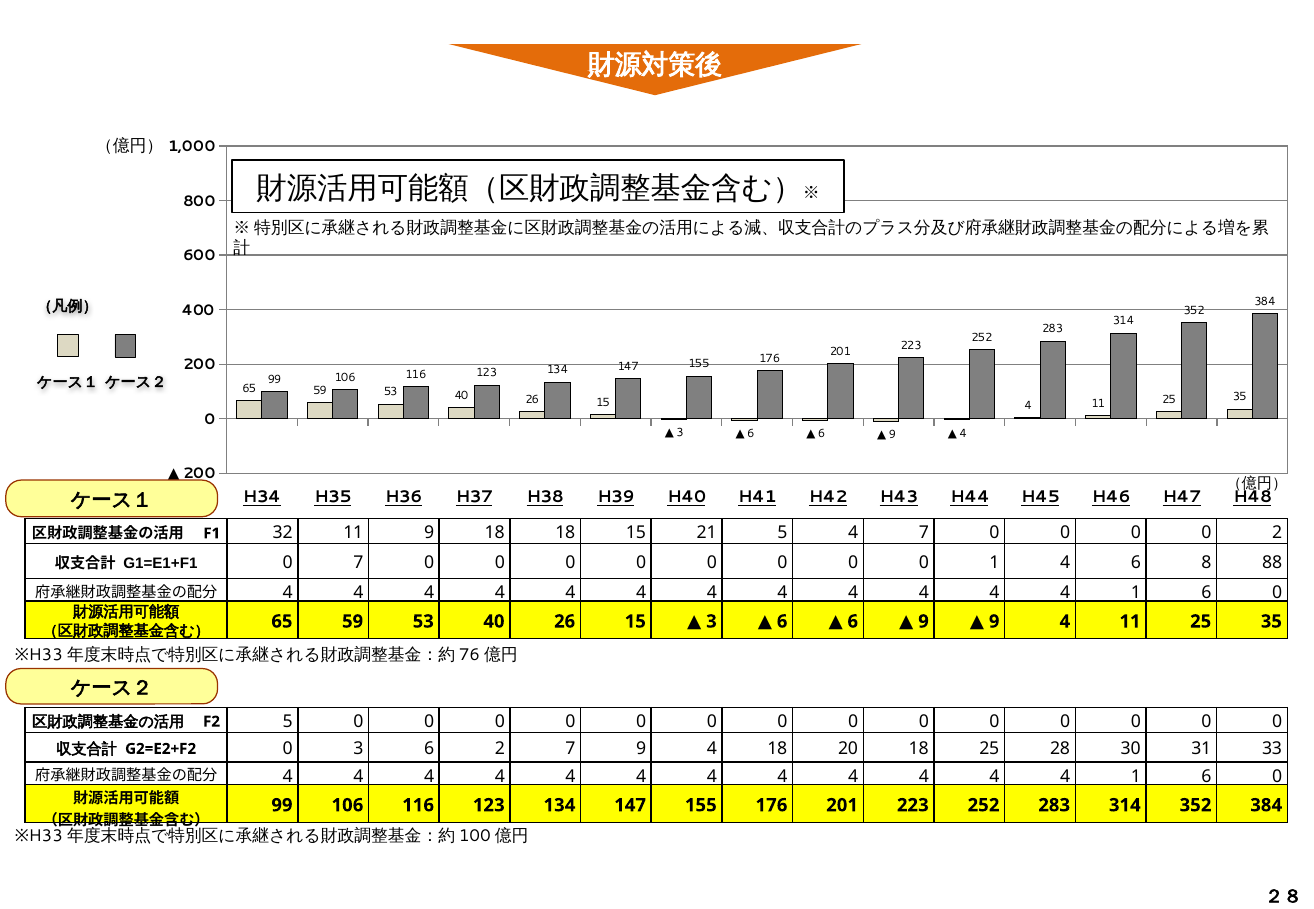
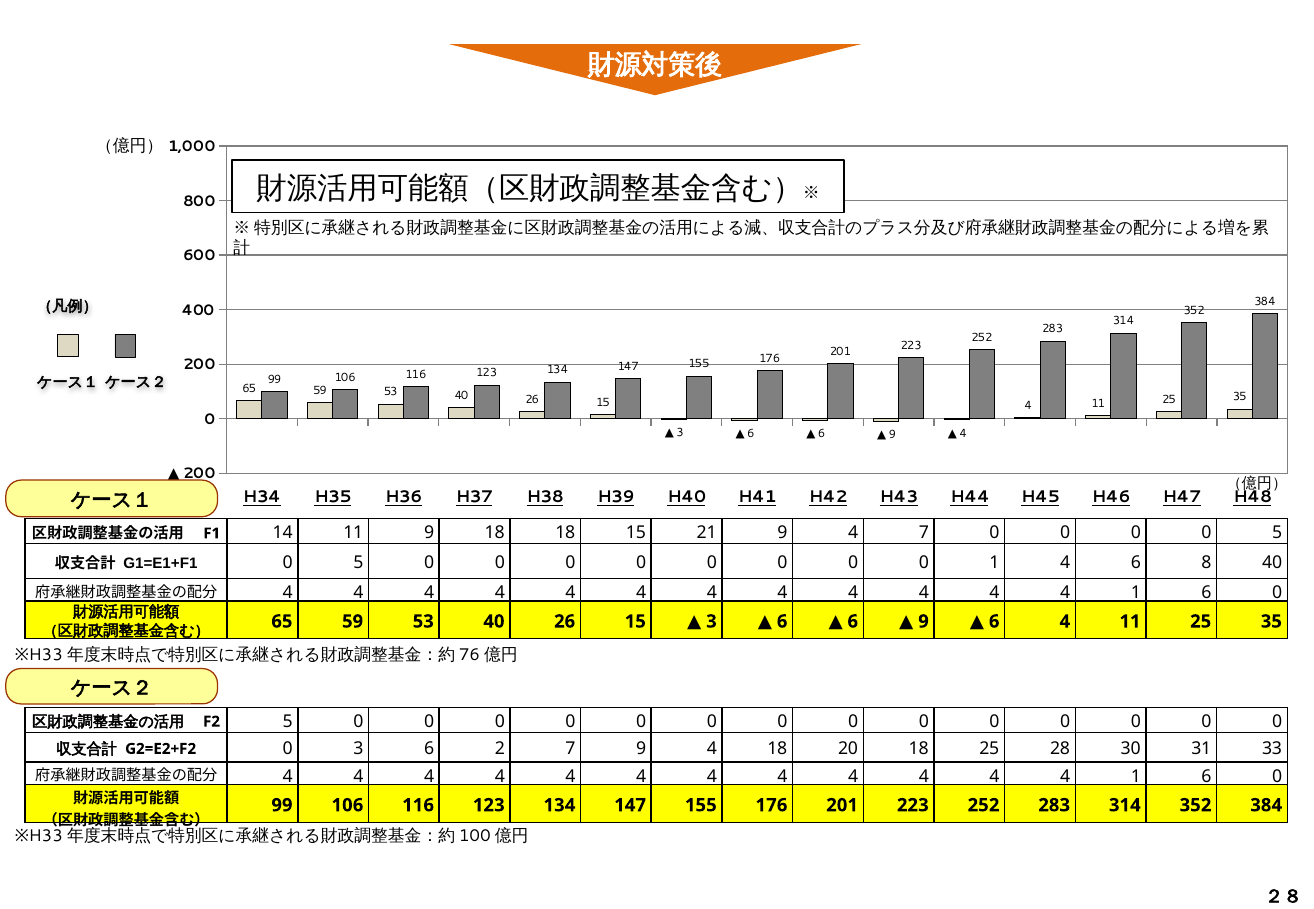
32: 32 -> 14
21 5: 5 -> 9
0 0 2: 2 -> 5
G1=E1+F1 0 7: 7 -> 5
8 88: 88 -> 40
9 at (994, 622): 9 -> 6
